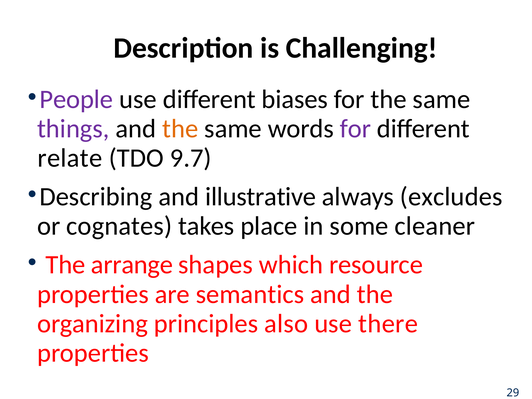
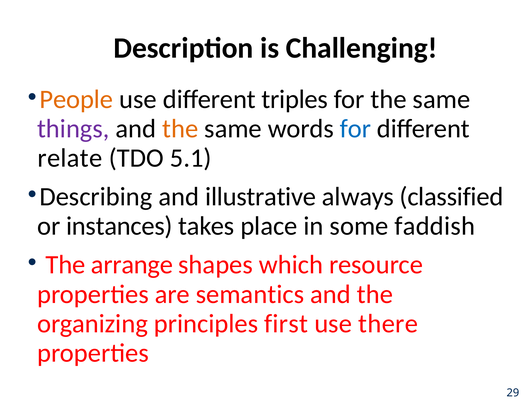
People colour: purple -> orange
biases: biases -> triples
for at (355, 129) colour: purple -> blue
9.7: 9.7 -> 5.1
excludes: excludes -> classified
cognates: cognates -> instances
cleaner: cleaner -> faddish
also: also -> first
